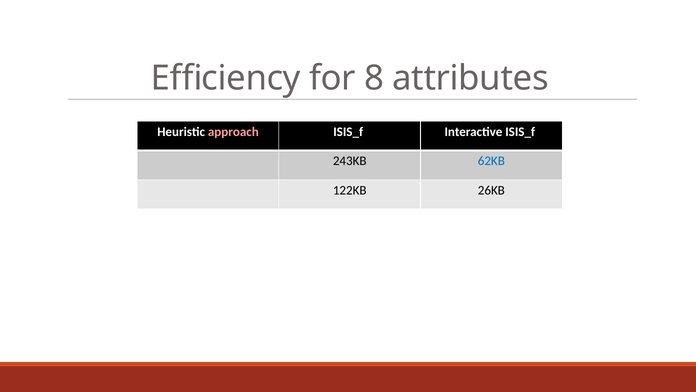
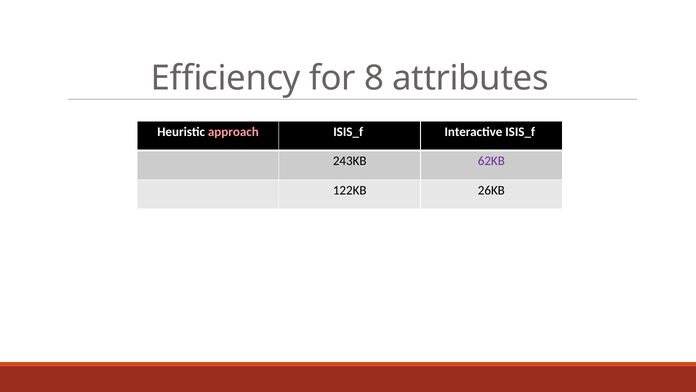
62KB colour: blue -> purple
